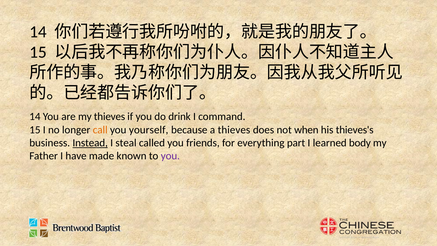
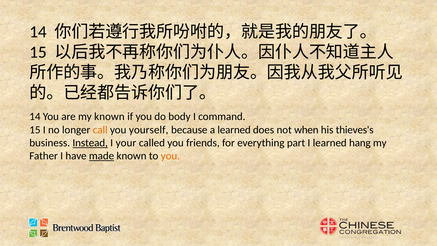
my thieves: thieves -> known
drink: drink -> body
a thieves: thieves -> learned
steal: steal -> your
body: body -> hang
made underline: none -> present
you at (170, 156) colour: purple -> orange
